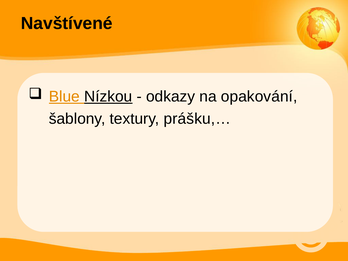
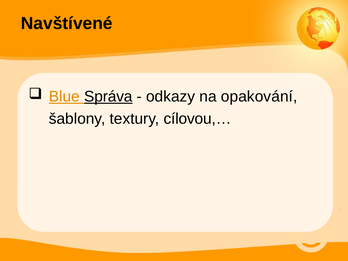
Nízkou: Nízkou -> Správa
prášku,…: prášku,… -> cílovou,…
